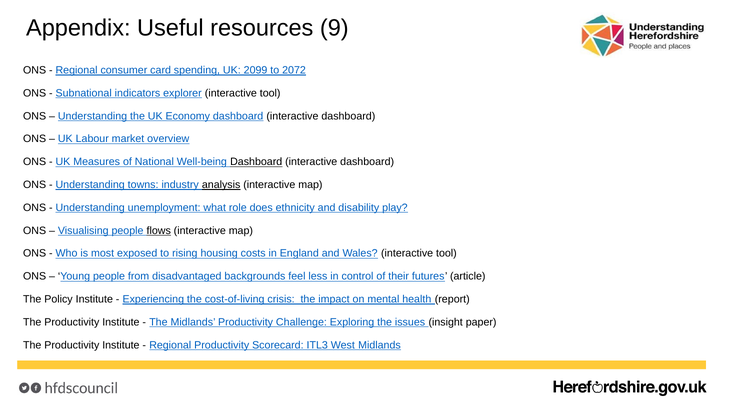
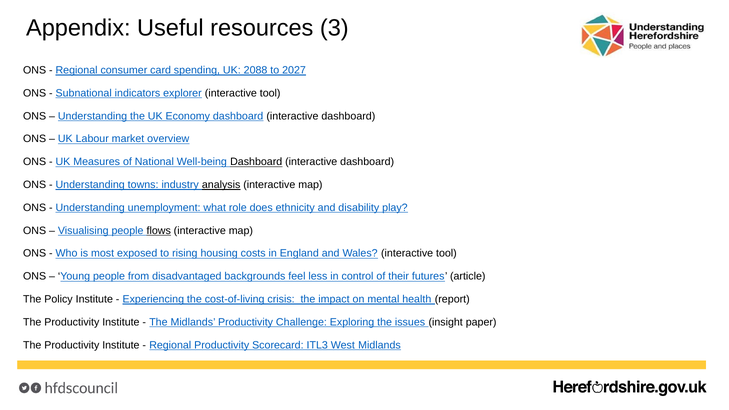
9: 9 -> 3
2099: 2099 -> 2088
2072: 2072 -> 2027
